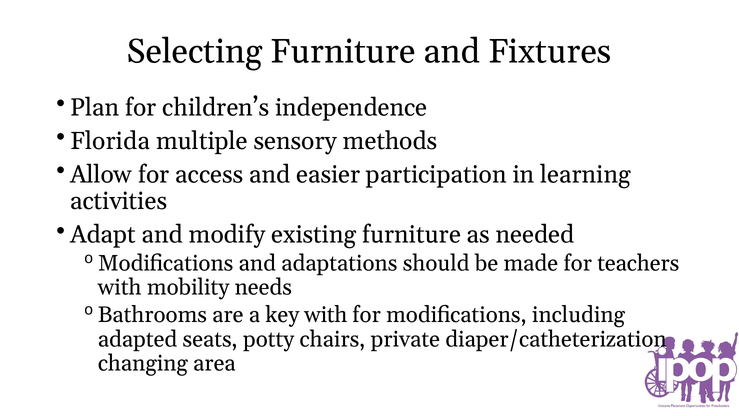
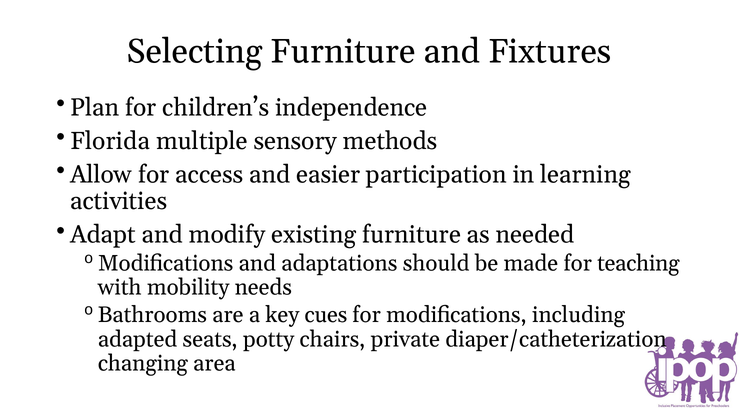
teachers: teachers -> teaching
key with: with -> cues
